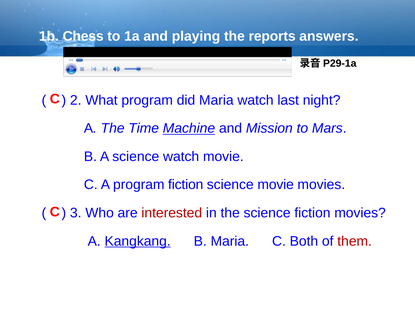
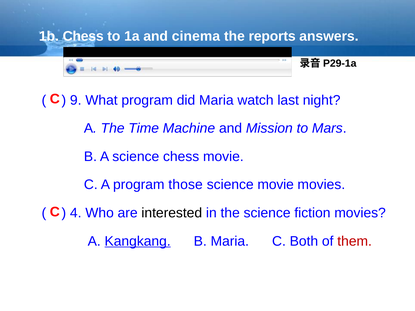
playing: playing -> cinema
2: 2 -> 9
Machine underline: present -> none
science watch: watch -> chess
program fiction: fiction -> those
3: 3 -> 4
interested colour: red -> black
